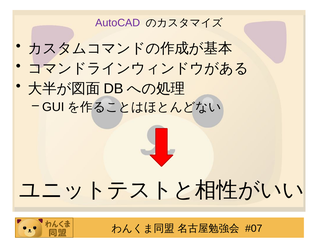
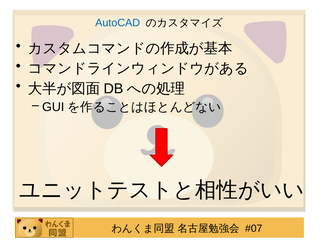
AutoCAD colour: purple -> blue
